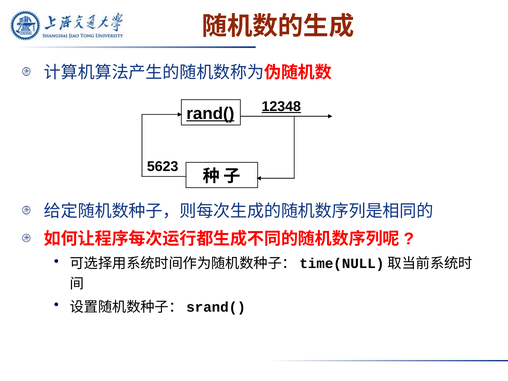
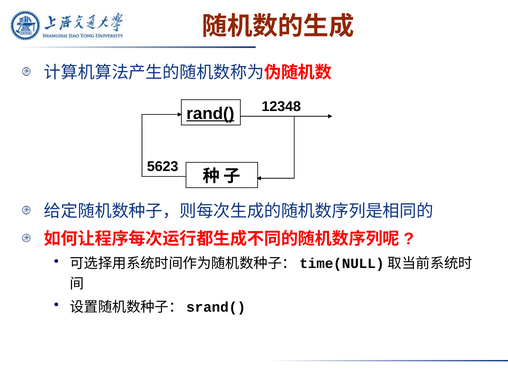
12348 underline: present -> none
